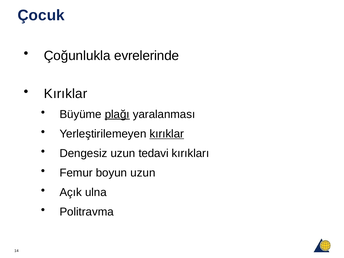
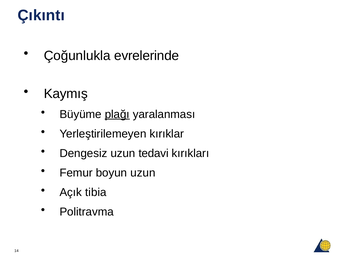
Çocuk: Çocuk -> Çıkıntı
Kırıklar at (66, 94): Kırıklar -> Kaymış
kırıklar at (167, 134) underline: present -> none
ulna: ulna -> tibia
